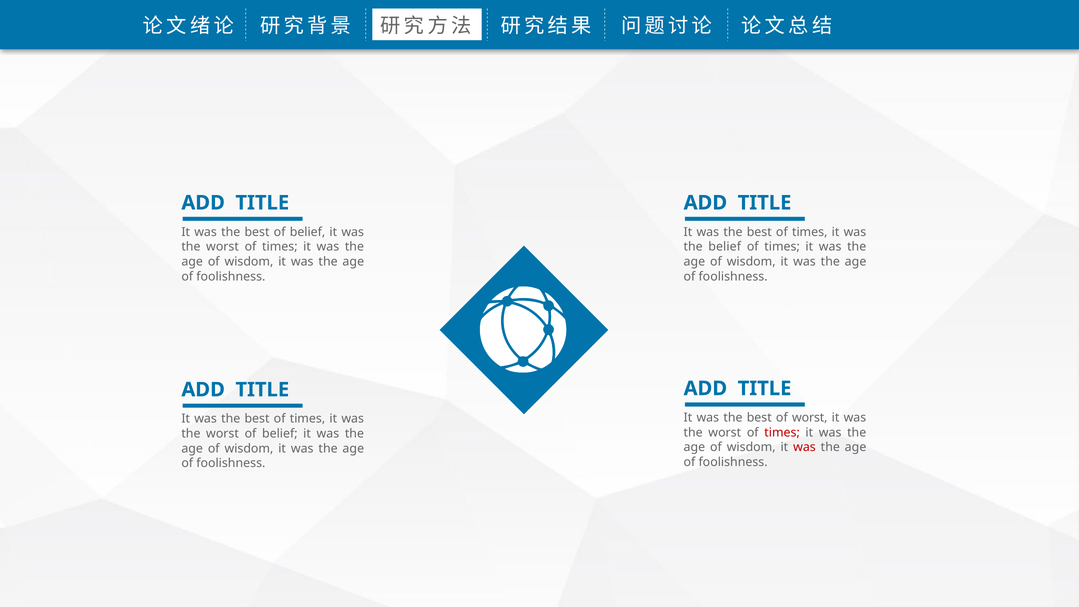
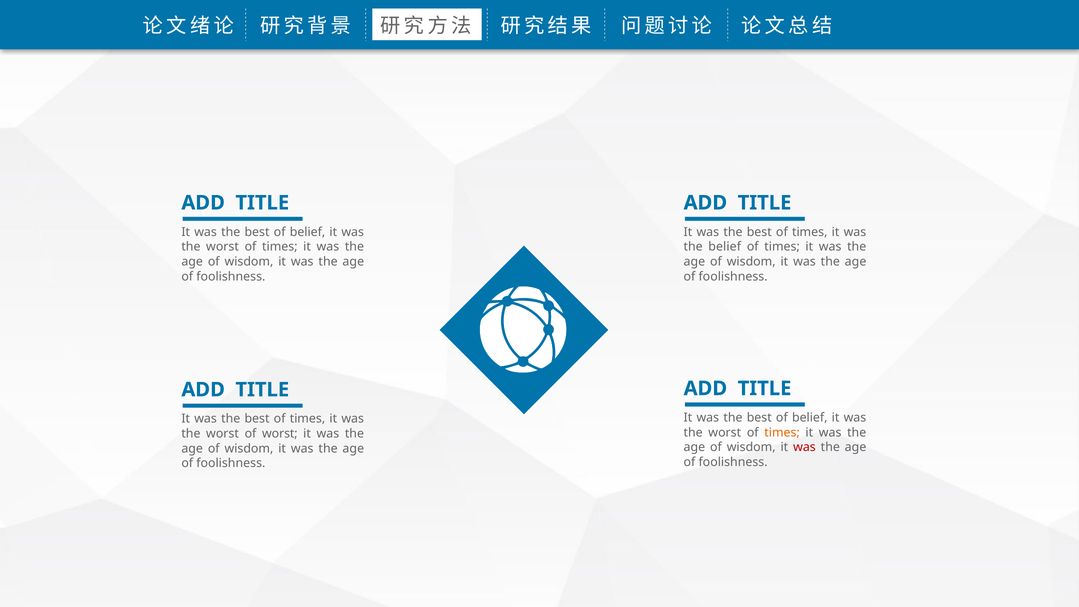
worst at (810, 418): worst -> belief
times at (782, 432) colour: red -> orange
worst of belief: belief -> worst
